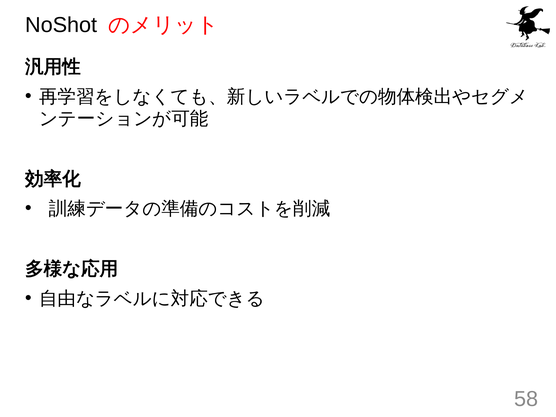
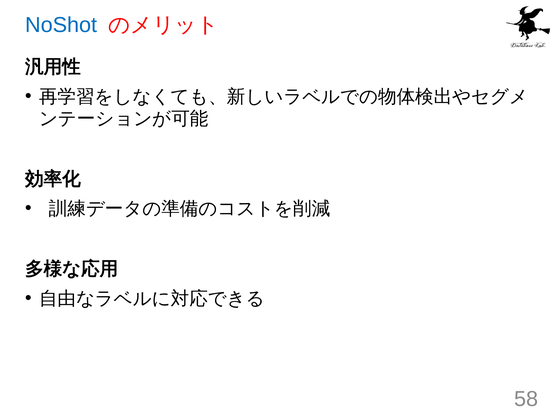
NoShot colour: black -> blue
